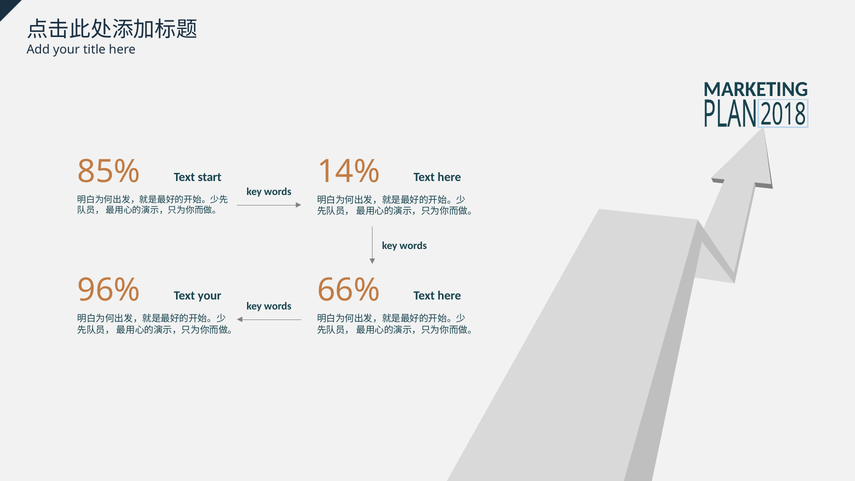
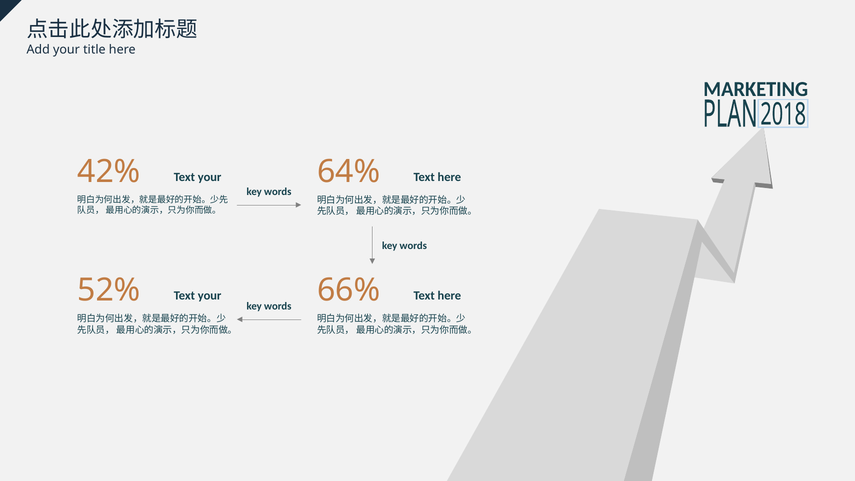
85%: 85% -> 42%
start at (210, 177): start -> your
14%: 14% -> 64%
96%: 96% -> 52%
